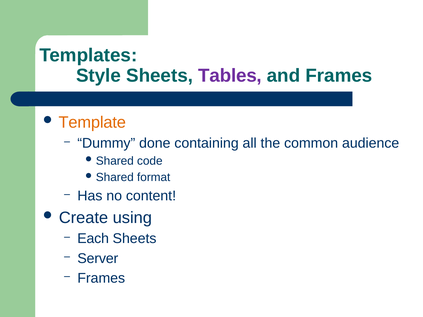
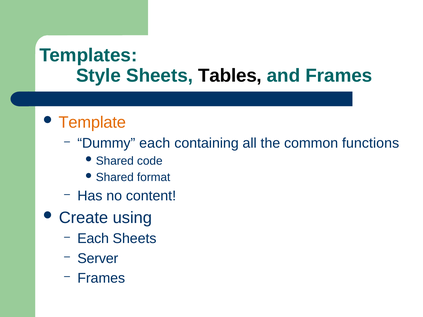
Tables colour: purple -> black
Dummy done: done -> each
audience: audience -> functions
